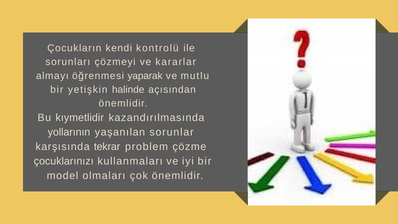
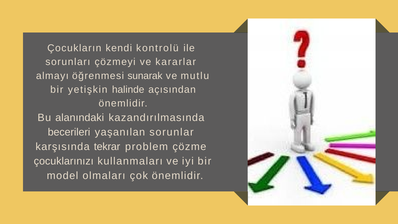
yaparak: yaparak -> sunarak
kıymetlidir: kıymetlidir -> alanındaki
yollarının: yollarının -> becerileri
